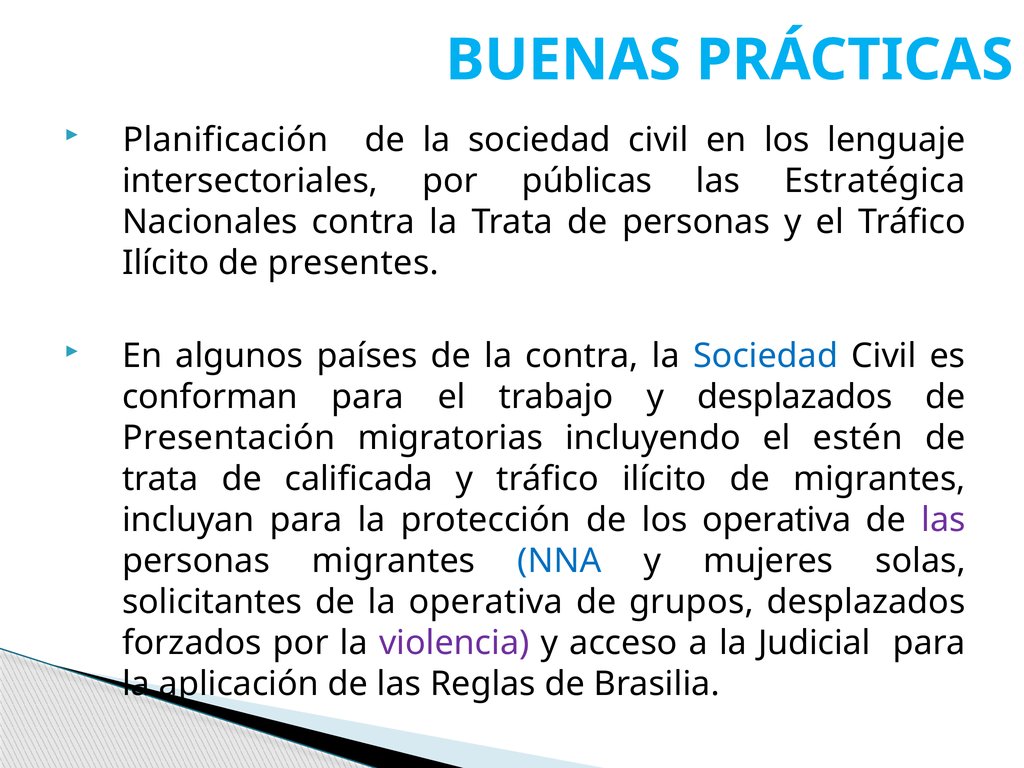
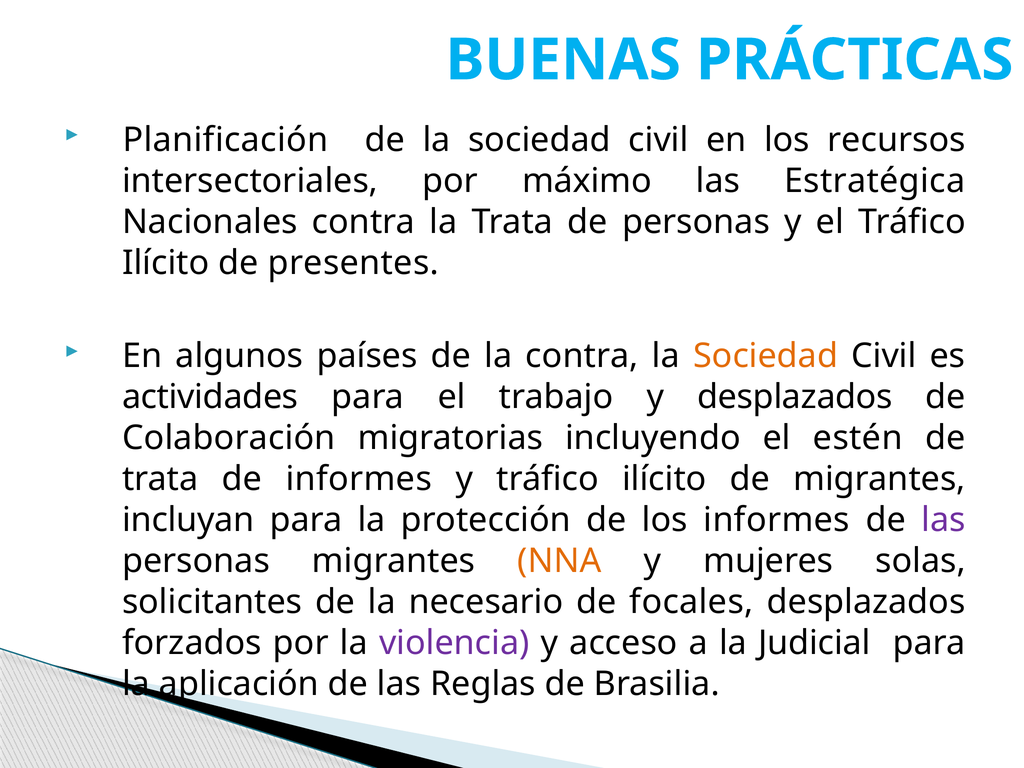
lenguaje: lenguaje -> recursos
públicas: públicas -> máximo
Sociedad at (766, 356) colour: blue -> orange
conforman: conforman -> actividades
Presentación: Presentación -> Colaboración
de calificada: calificada -> informes
los operativa: operativa -> informes
NNA colour: blue -> orange
la operativa: operativa -> necesario
grupos: grupos -> focales
